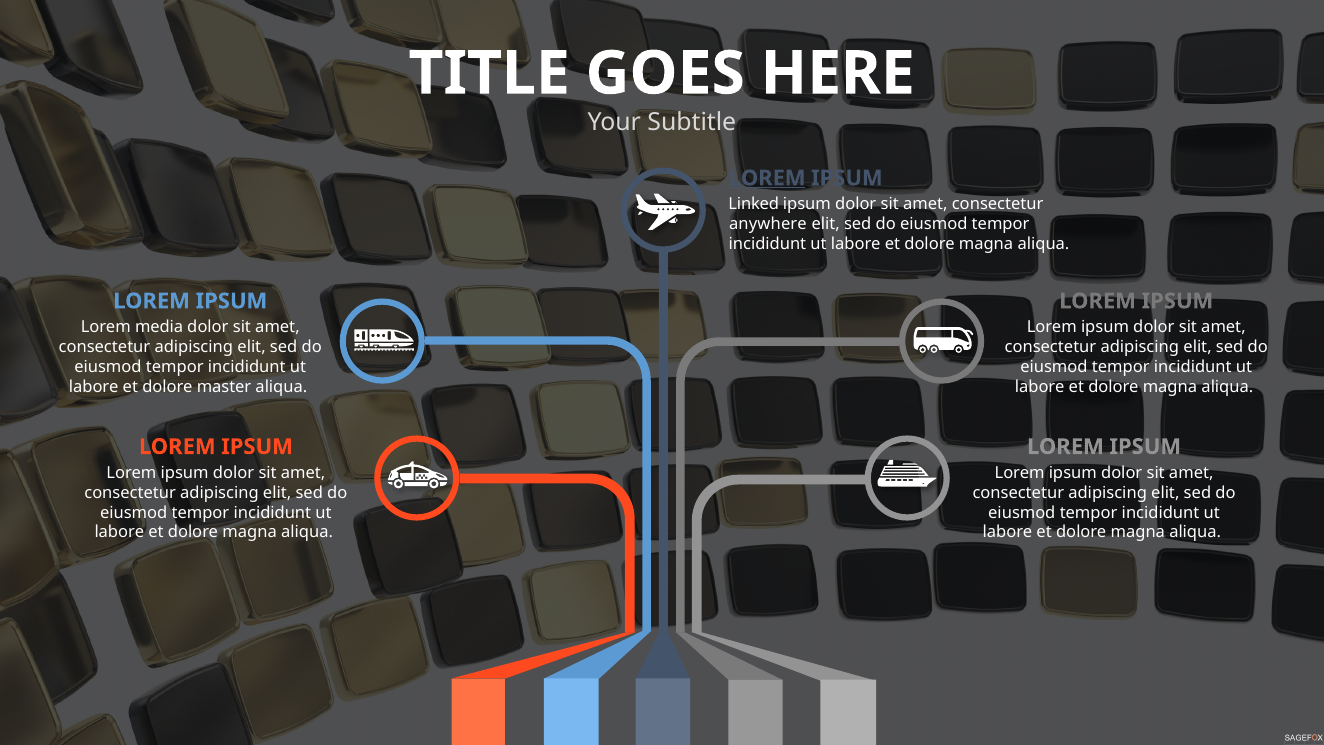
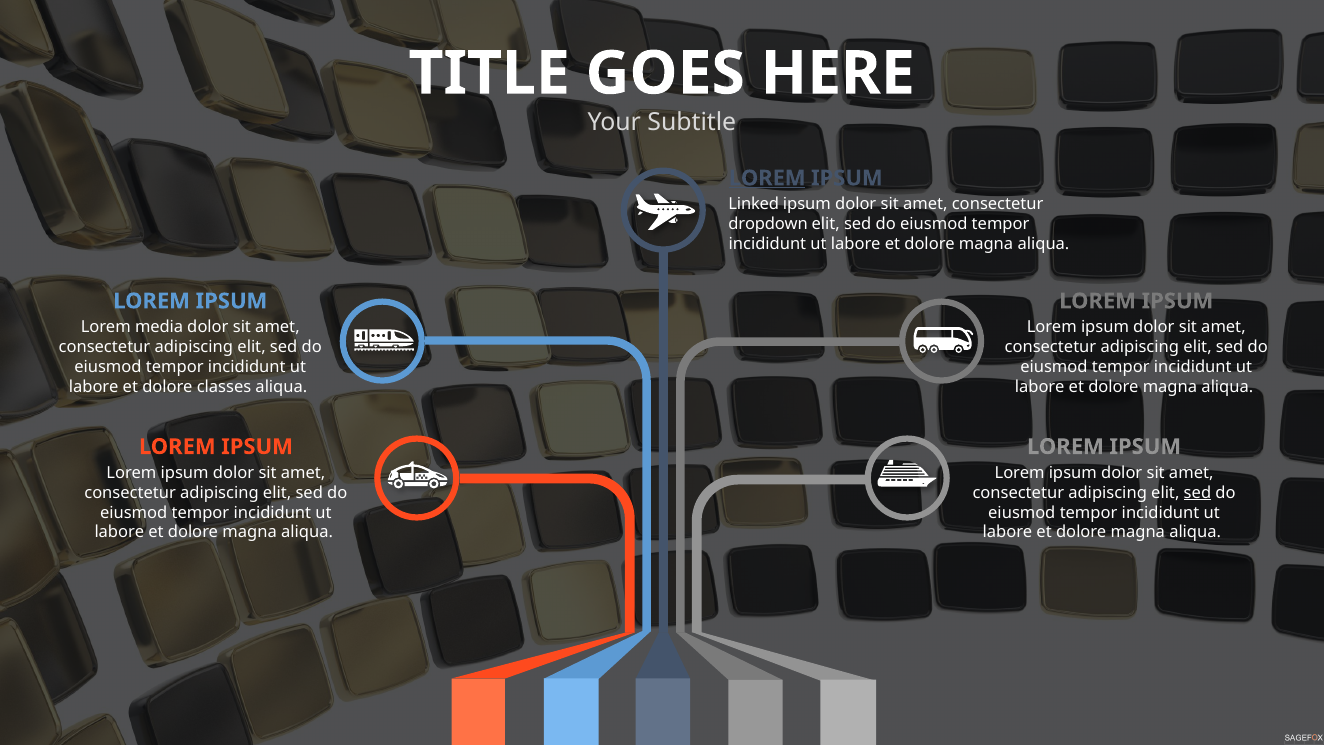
anywhere: anywhere -> dropdown
master: master -> classes
sed at (1197, 493) underline: none -> present
